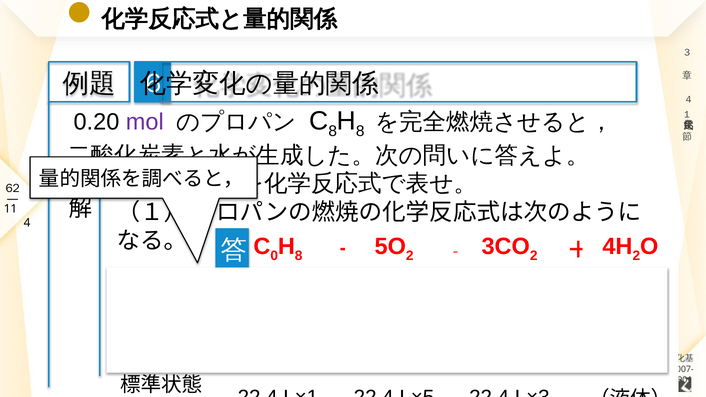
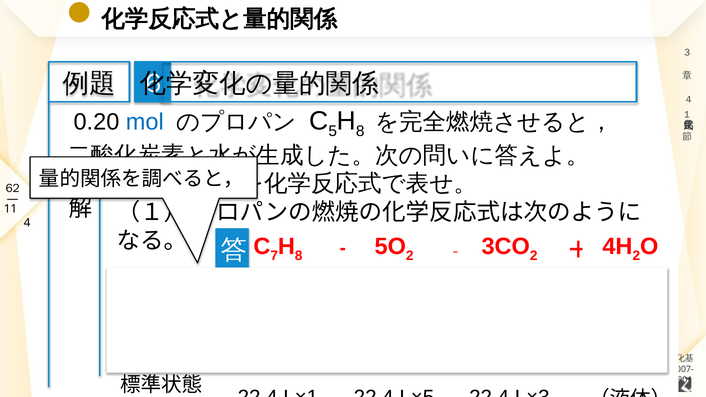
mol colour: purple -> blue
8 at (333, 131): 8 -> 5
0: 0 -> 7
